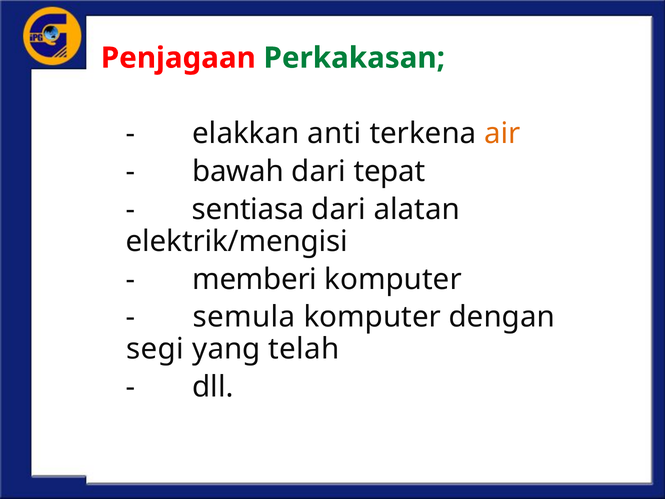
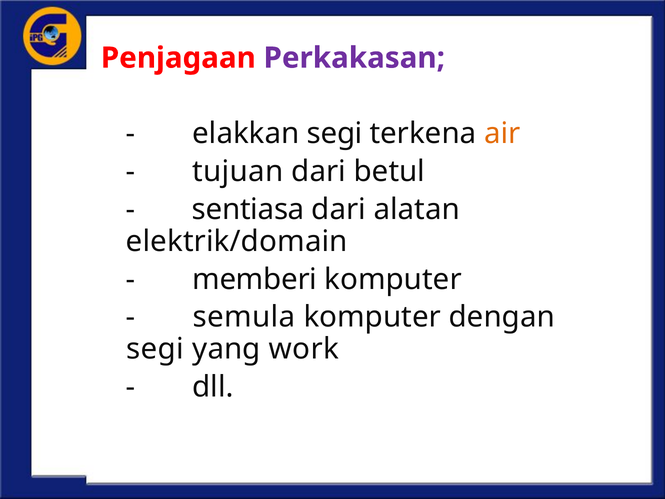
Perkakasan colour: green -> purple
elakkan anti: anti -> segi
bawah: bawah -> tujuan
tepat: tepat -> betul
elektrik/mengisi: elektrik/mengisi -> elektrik/domain
telah: telah -> work
